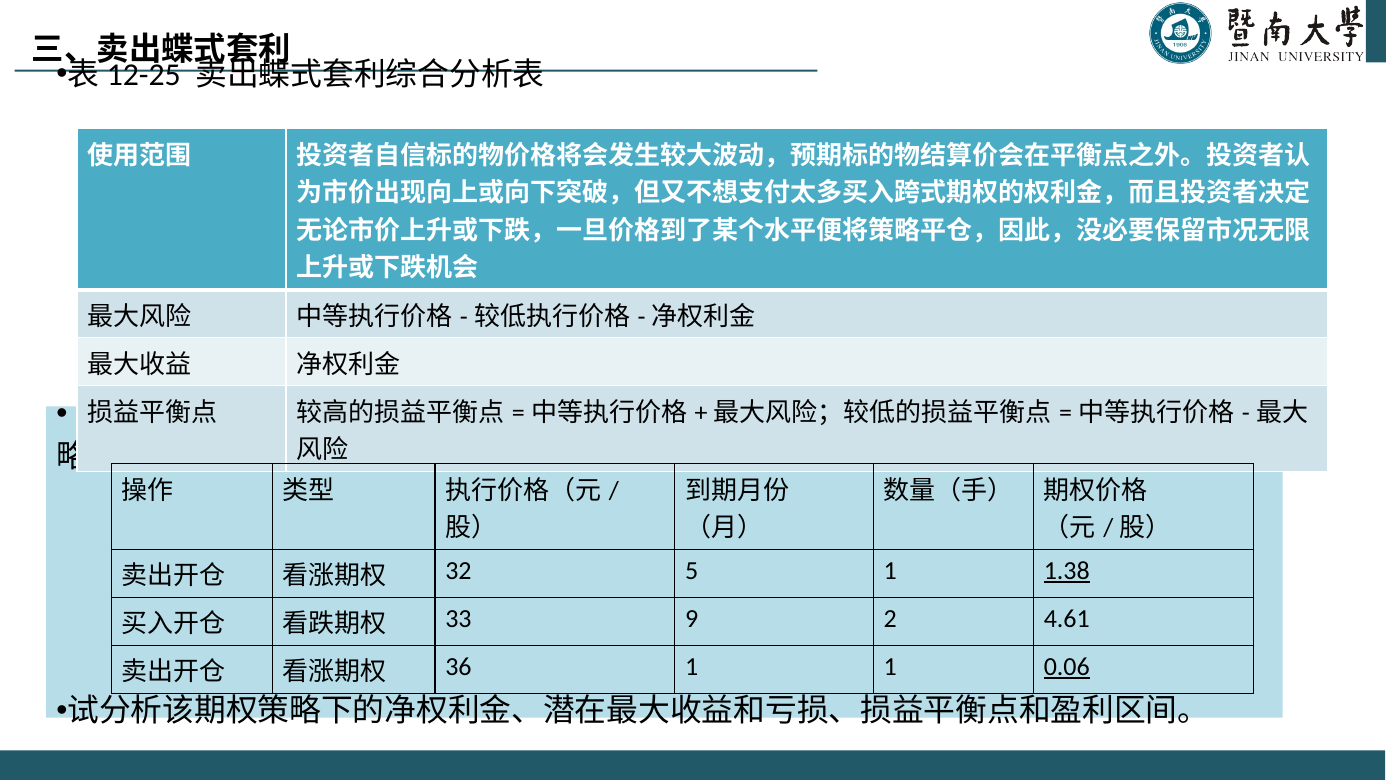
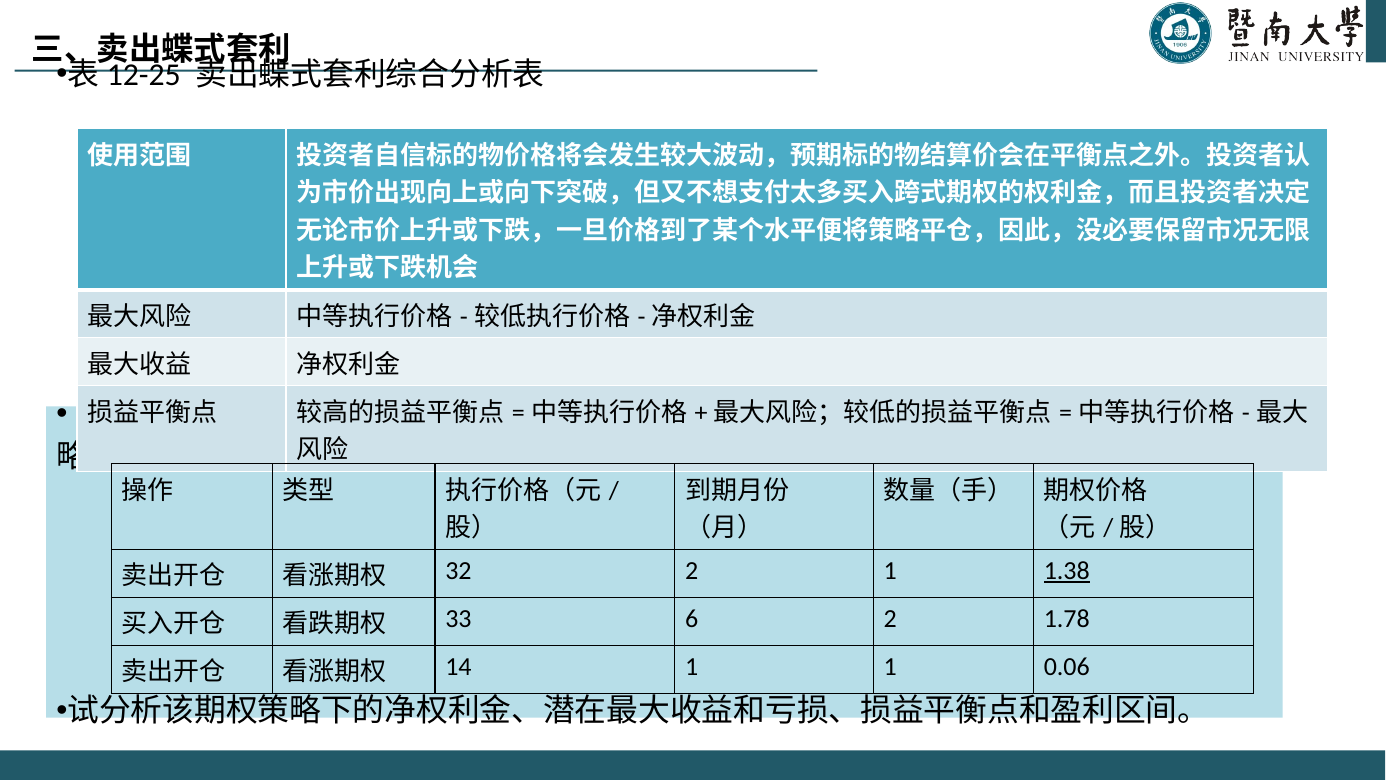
32 5: 5 -> 2
9: 9 -> 6
4.61: 4.61 -> 1.78
36: 36 -> 14
0.06 underline: present -> none
